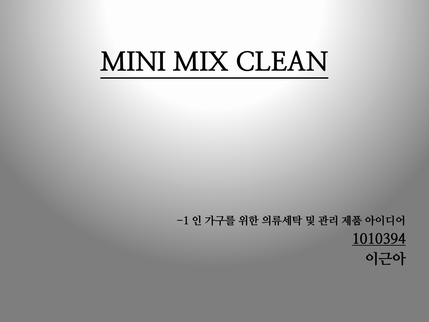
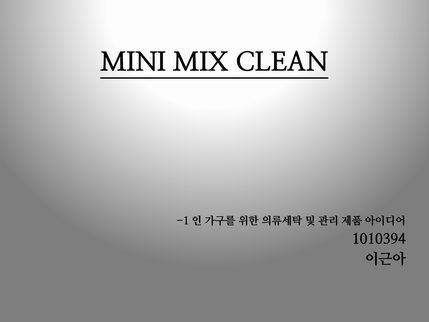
1010394 underline: present -> none
